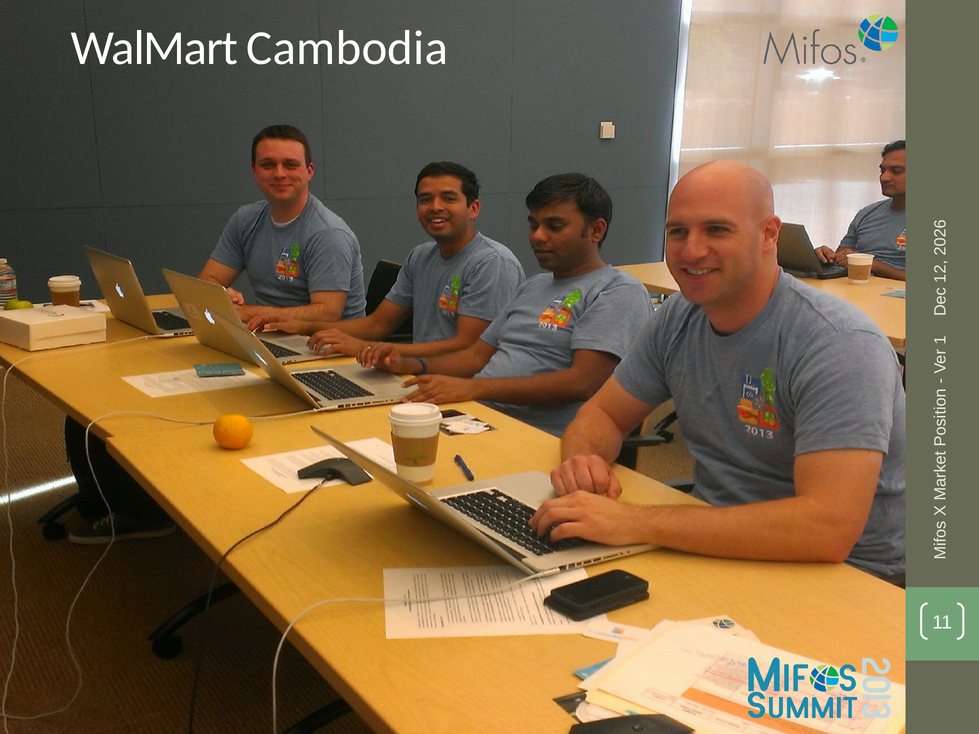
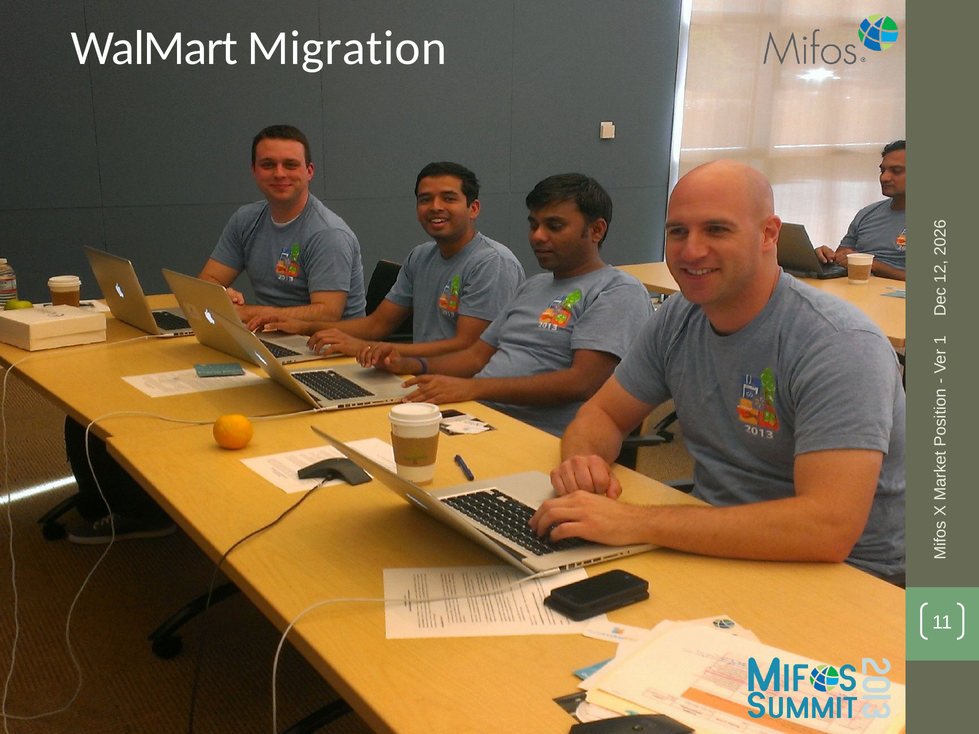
Cambodia: Cambodia -> Migration
